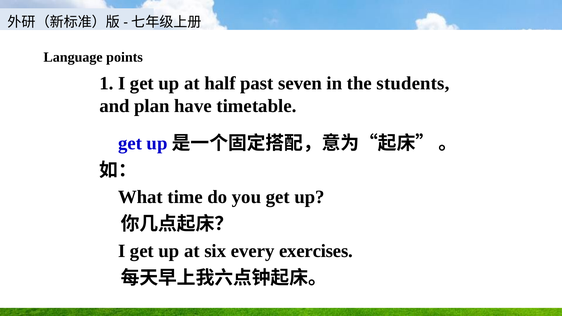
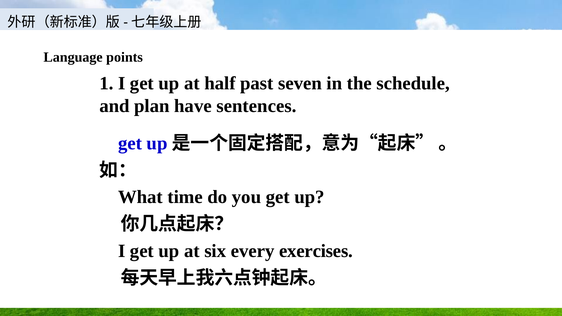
students: students -> schedule
timetable: timetable -> sentences
